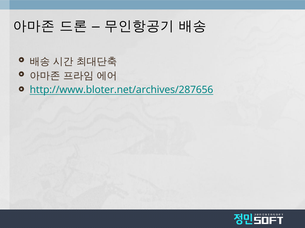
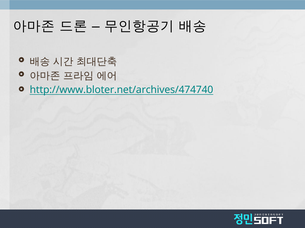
http://www.bloter.net/archives/287656: http://www.bloter.net/archives/287656 -> http://www.bloter.net/archives/474740
